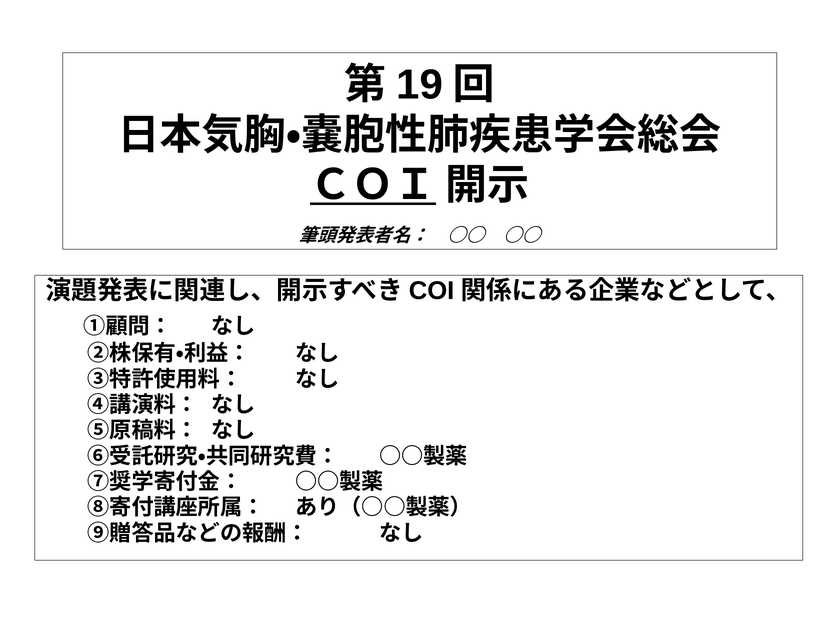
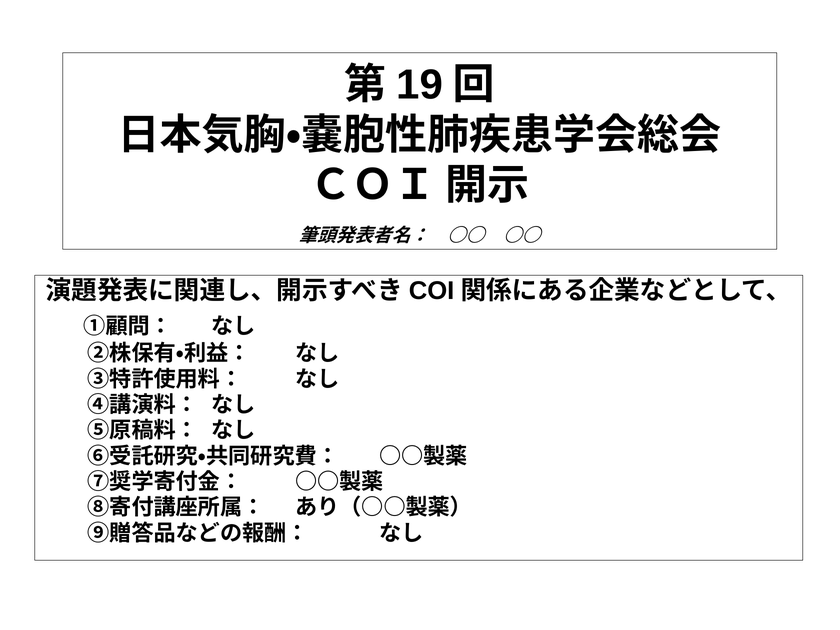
ＣＯＩ underline: present -> none
